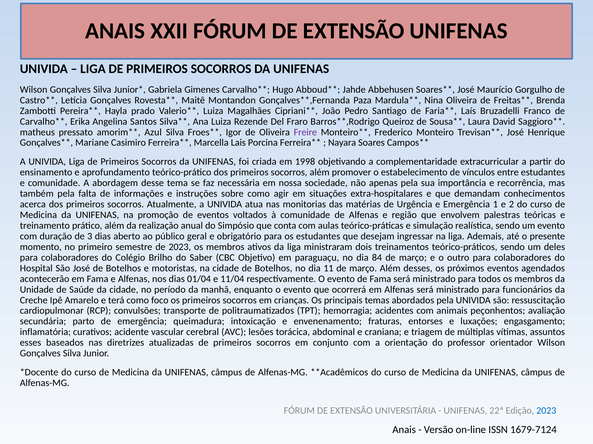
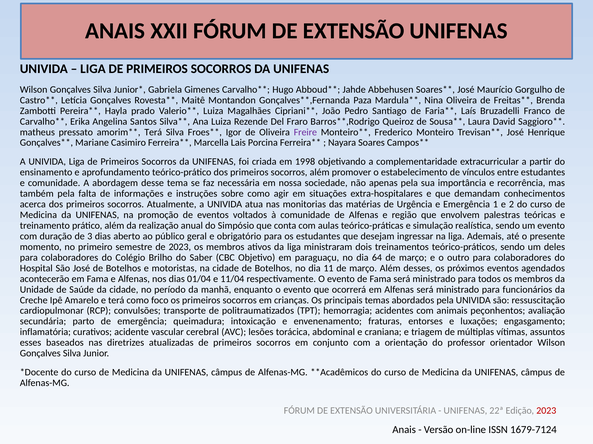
Azul at (153, 132): Azul -> Terá
84: 84 -> 64
2023 at (546, 411) colour: blue -> red
